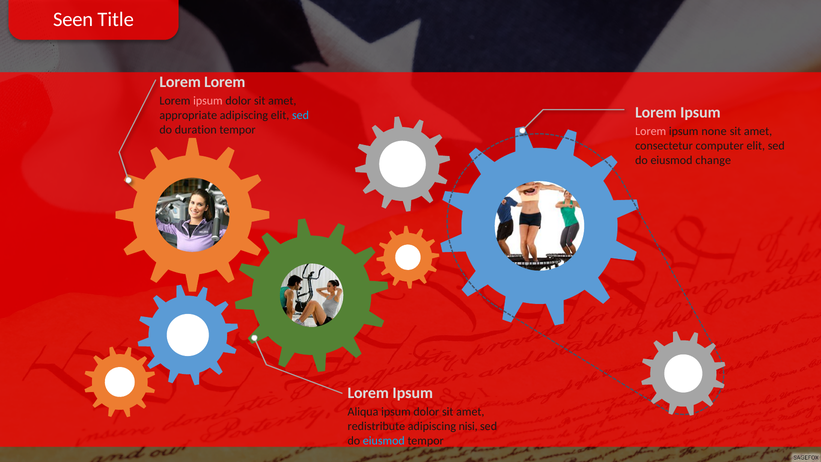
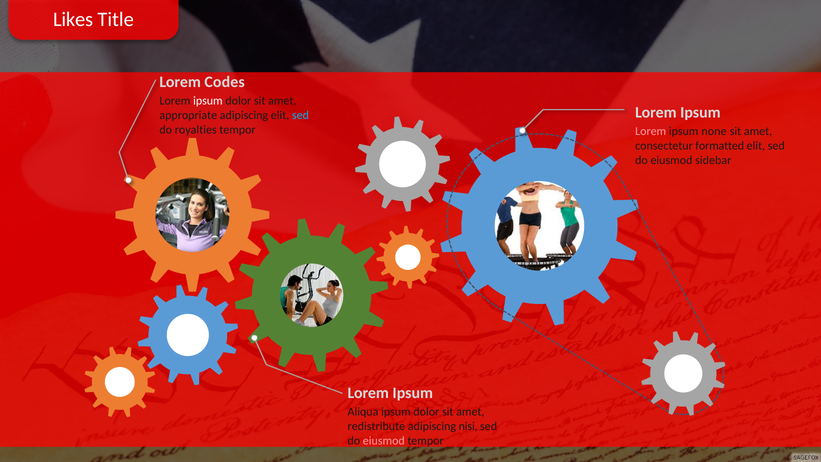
Seen: Seen -> Likes
Lorem at (225, 82): Lorem -> Codes
ipsum at (208, 101) colour: pink -> white
duration: duration -> royalties
computer: computer -> formatted
change: change -> sidebar
eiusmod at (384, 440) colour: light blue -> pink
